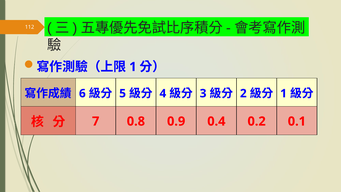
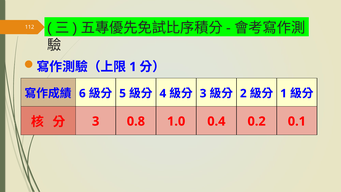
7 at (96, 121): 7 -> 3
0.9: 0.9 -> 1.0
